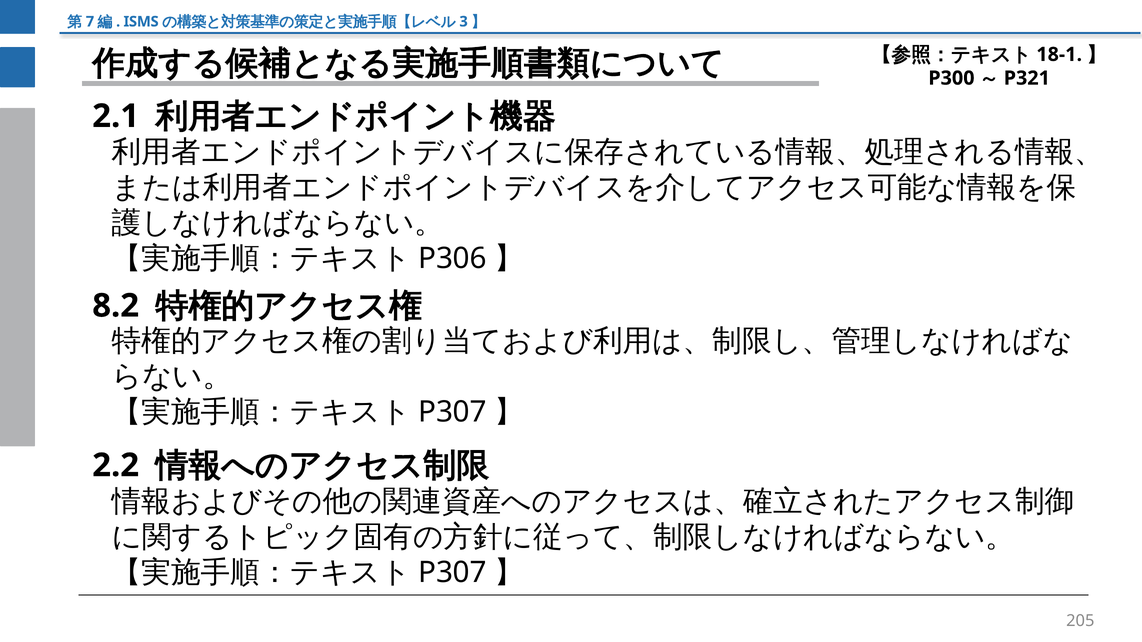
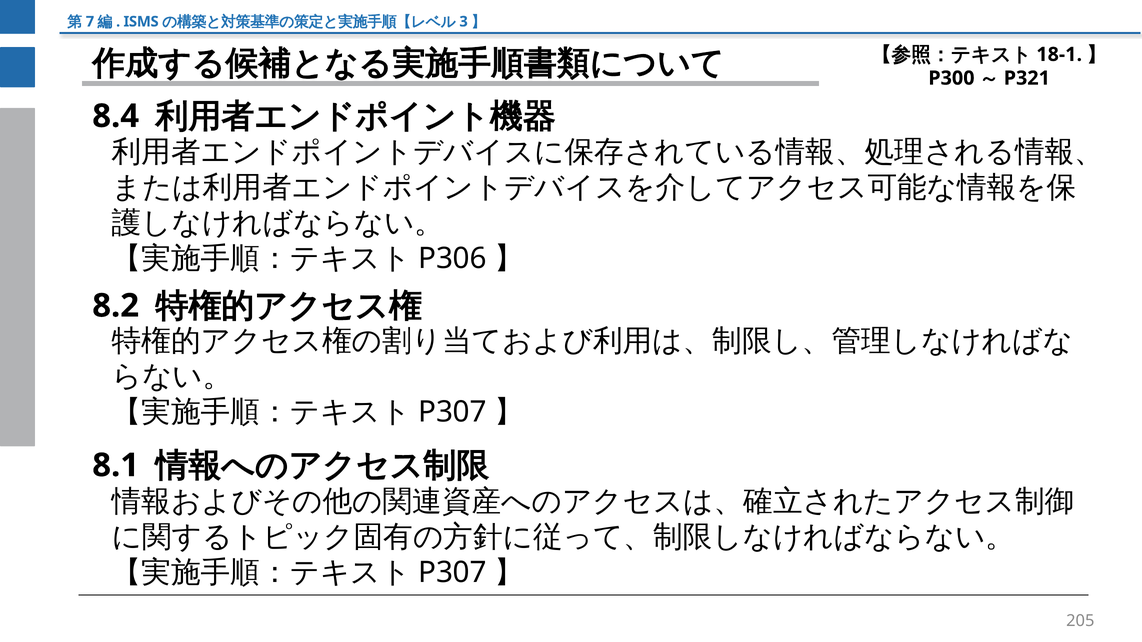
2.1: 2.1 -> 8.4
2.2: 2.2 -> 8.1
